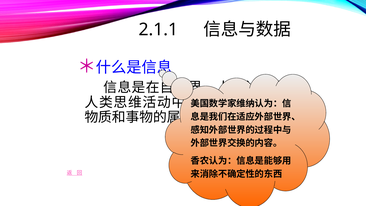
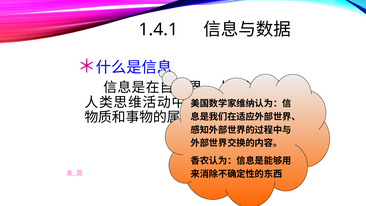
2.1.1: 2.1.1 -> 1.4.1
